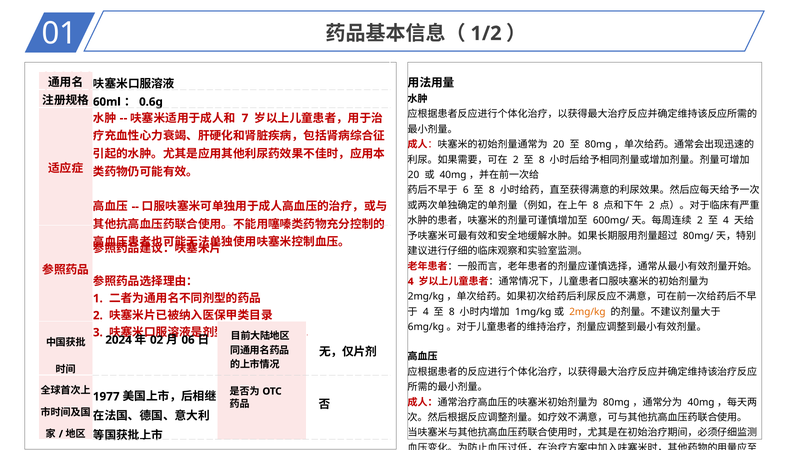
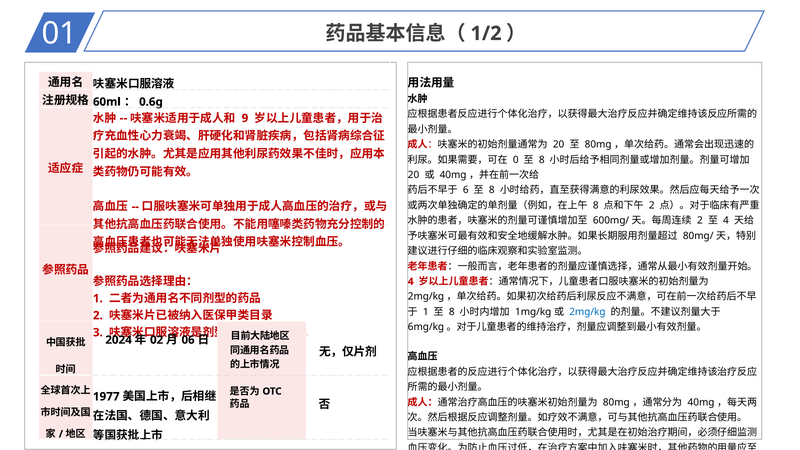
7: 7 -> 9
2 at (516, 160): 2 -> 0
4 at (426, 312): 4 -> 1
2mg/kg at (587, 312) colour: orange -> blue
